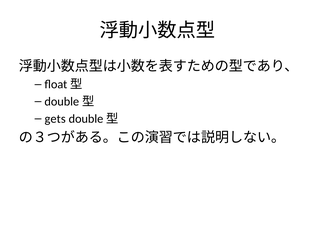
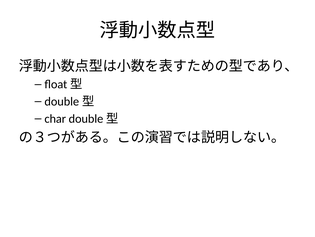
gets: gets -> char
